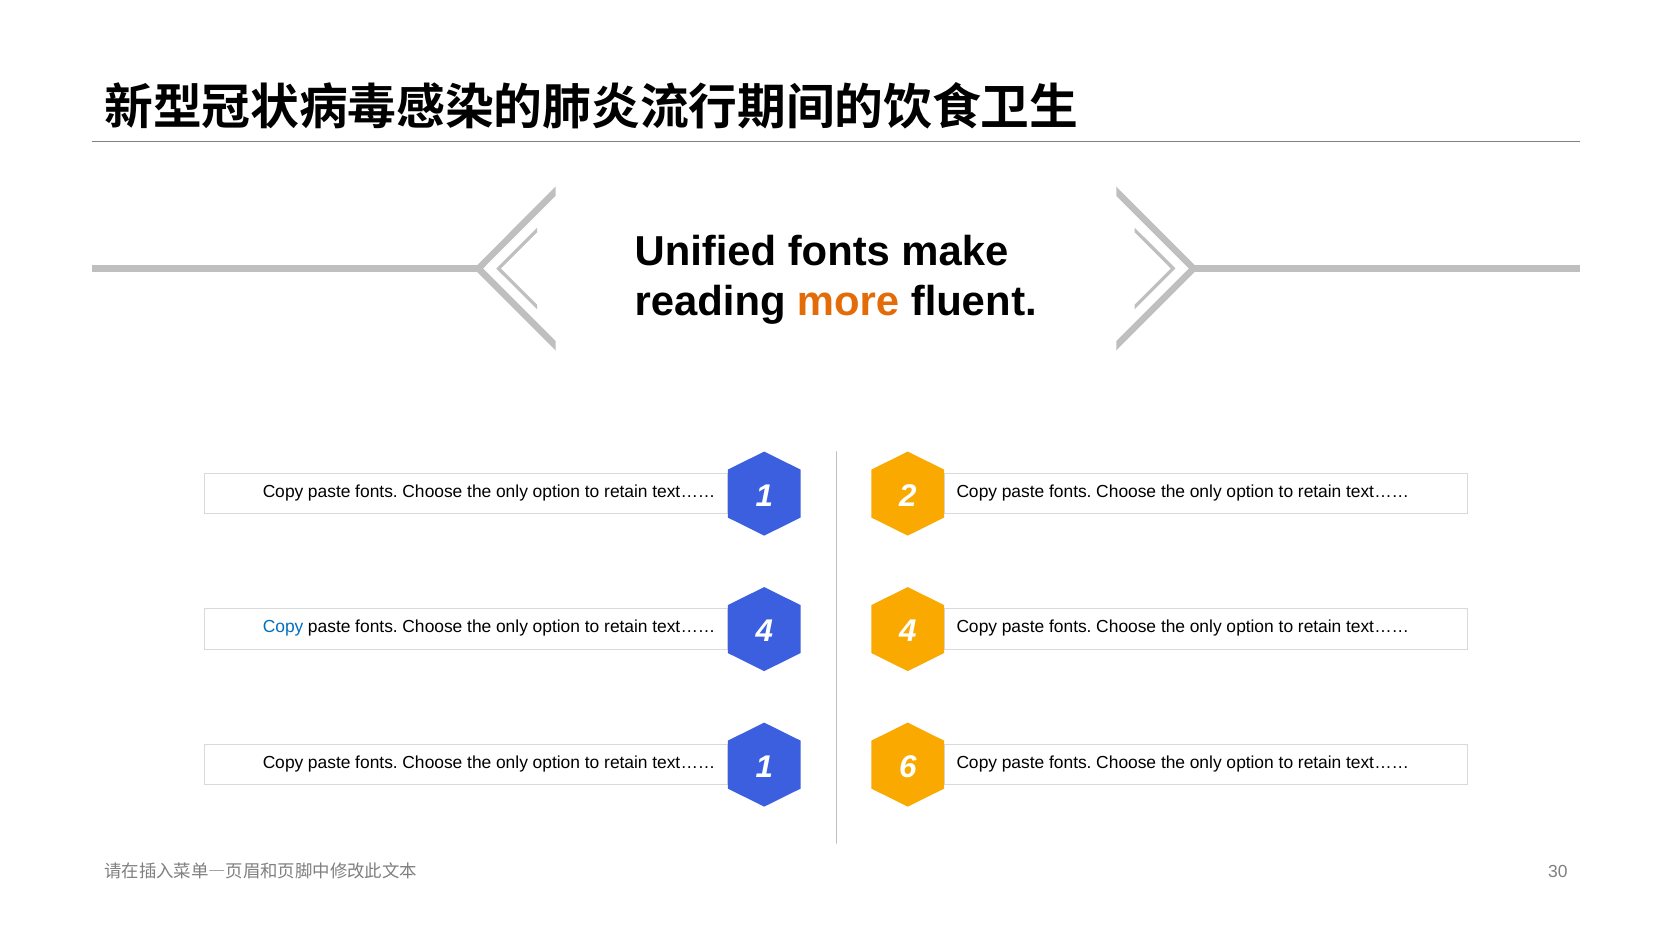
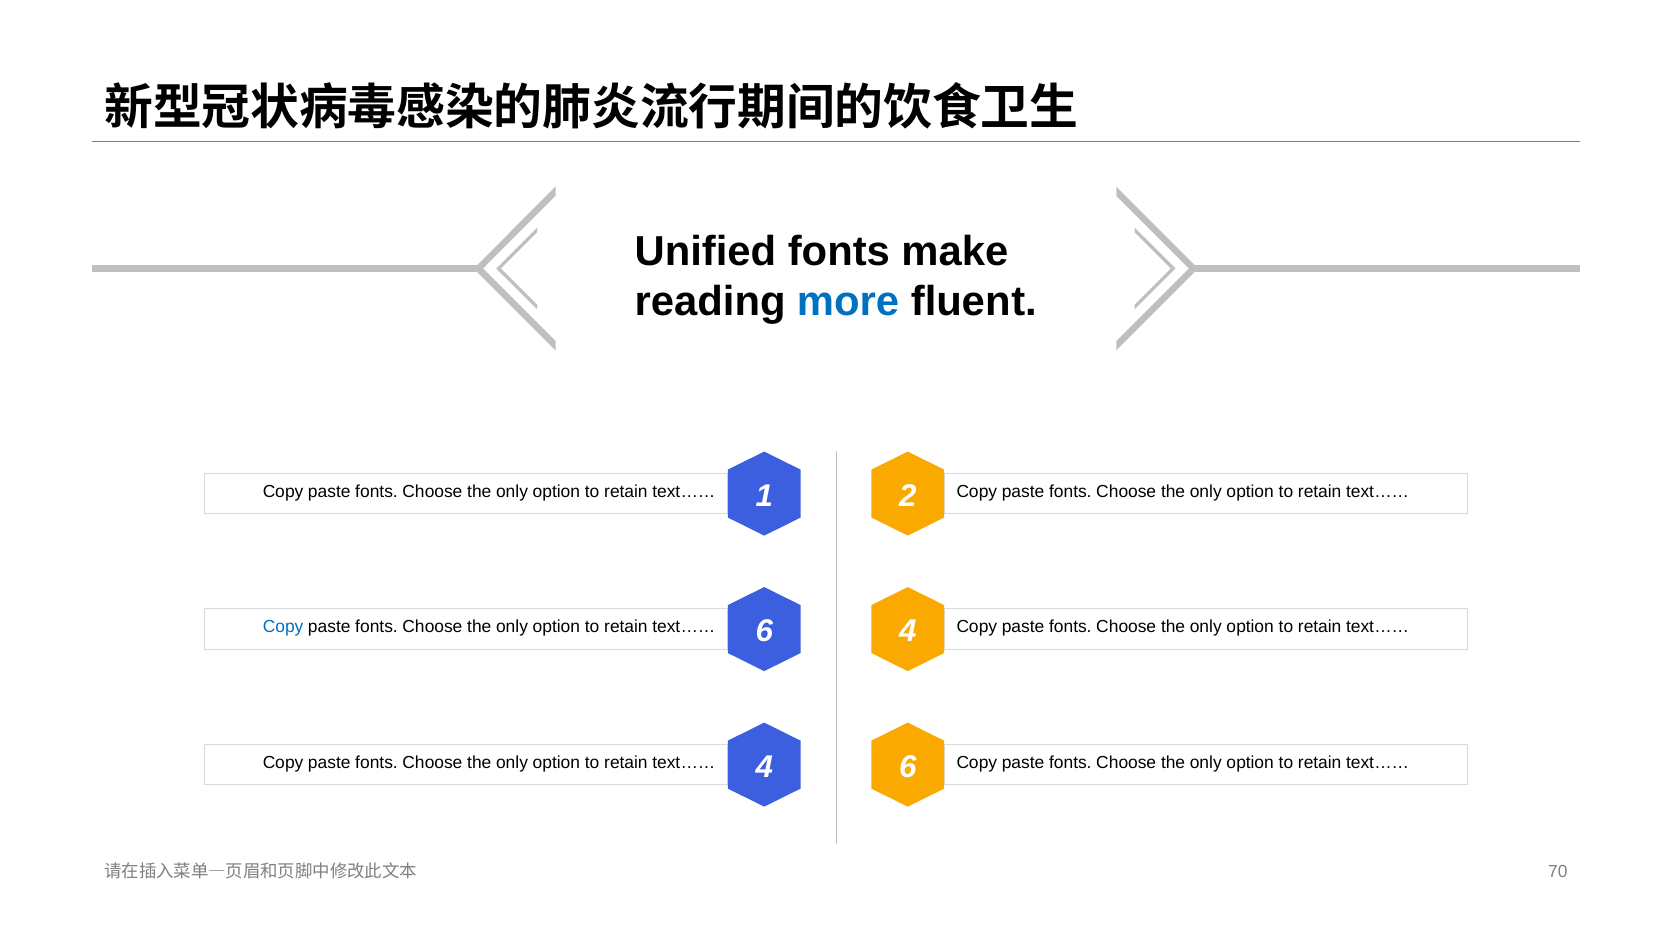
more colour: orange -> blue
4 at (764, 631): 4 -> 6
1 at (764, 766): 1 -> 4
30: 30 -> 70
